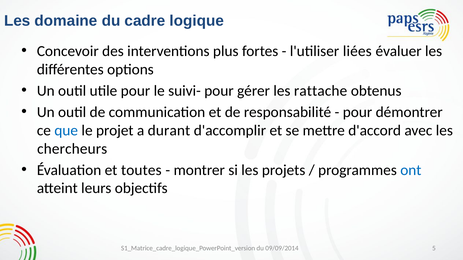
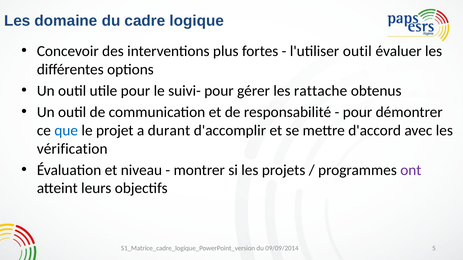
l'utiliser liées: liées -> outil
chercheurs: chercheurs -> vérification
toutes: toutes -> niveau
ont colour: blue -> purple
